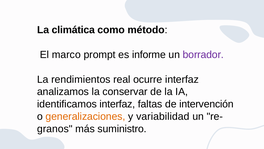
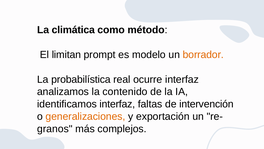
marco: marco -> limitan
informe: informe -> modelo
borrador colour: purple -> orange
rendimientos: rendimientos -> probabilística
conservar: conservar -> contenido
variabilidad: variabilidad -> exportación
suministro: suministro -> complejos
